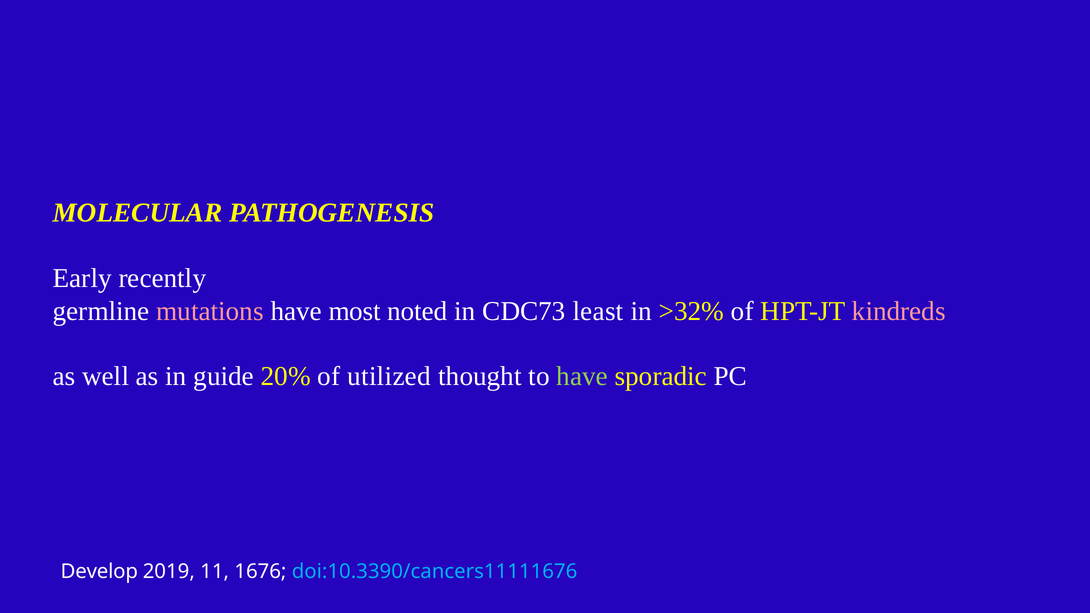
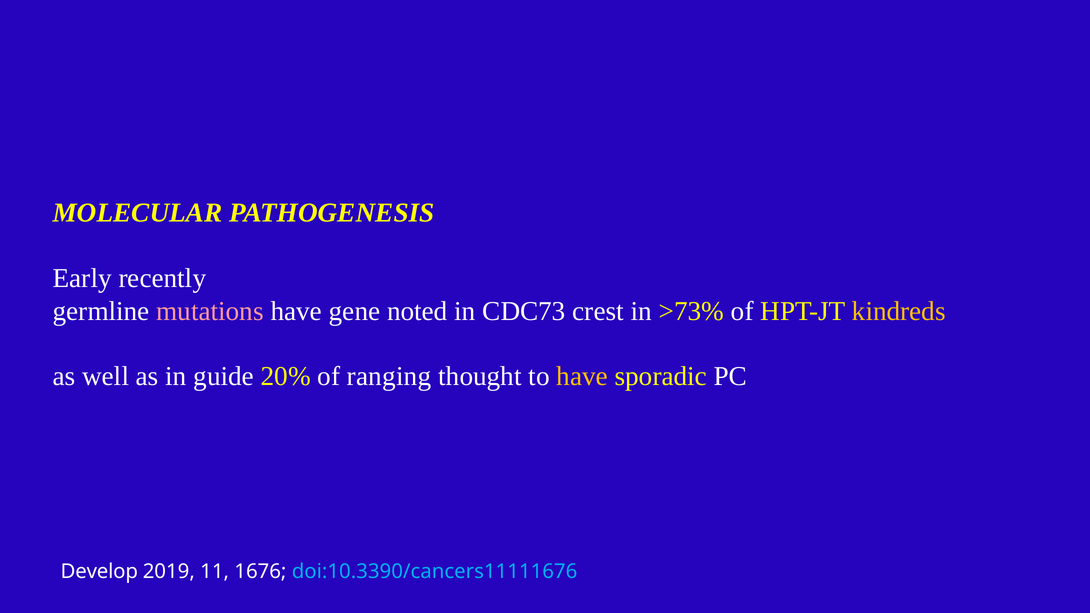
most: most -> gene
least: least -> crest
>32%: >32% -> >73%
kindreds colour: pink -> yellow
utilized: utilized -> ranging
have at (582, 377) colour: light green -> yellow
